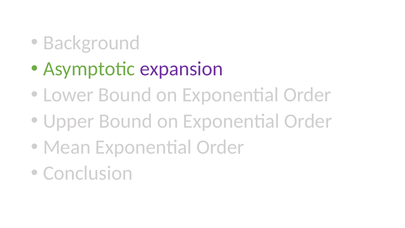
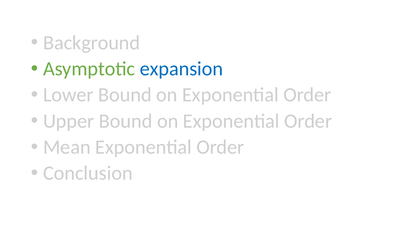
expansion colour: purple -> blue
